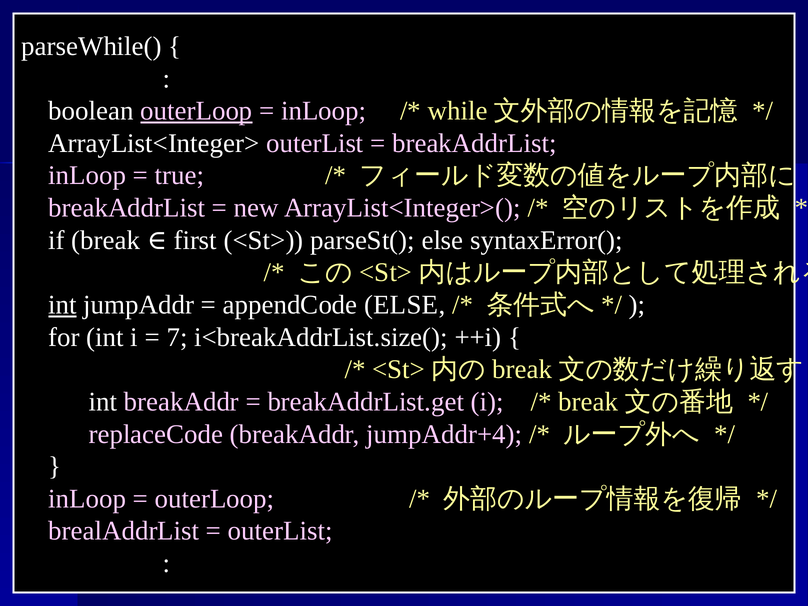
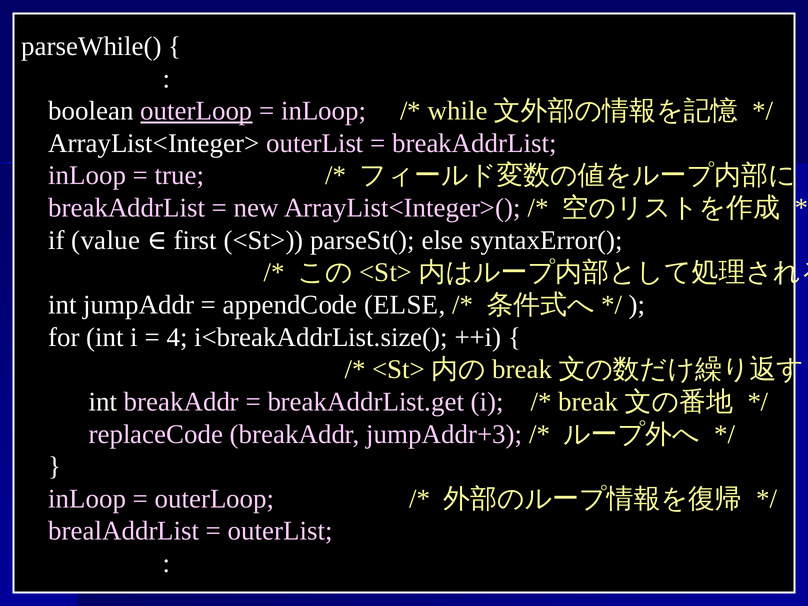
break: break -> value
int at (63, 305) underline: present -> none
7: 7 -> 4
jumpAddr+4: jumpAddr+4 -> jumpAddr+3
